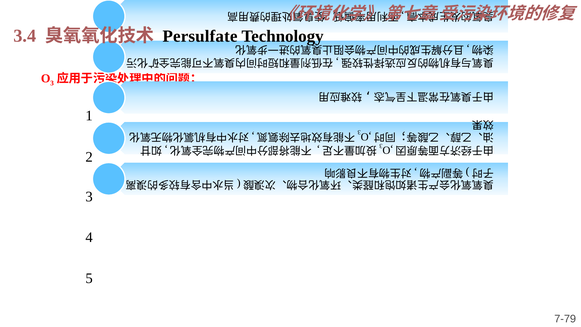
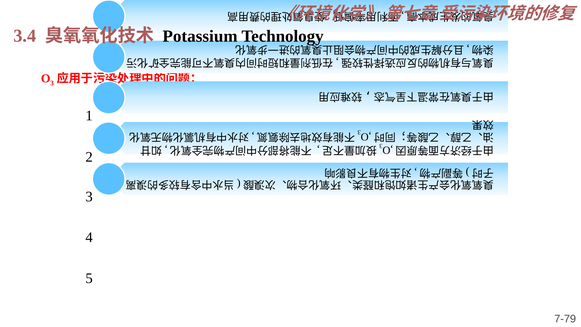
Persulfate: Persulfate -> Potassium
